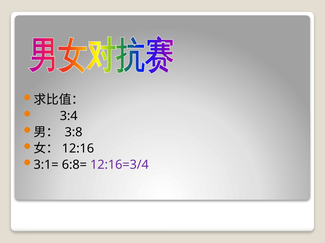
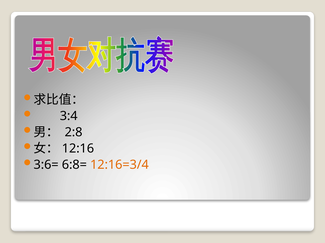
3:8: 3:8 -> 2:8
3:1=: 3:1= -> 3:6=
12:16=3/4 colour: purple -> orange
